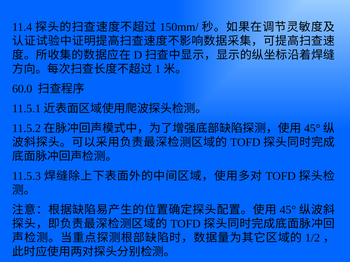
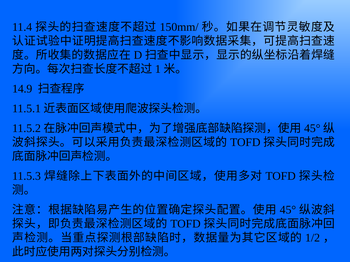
60.0: 60.0 -> 14.9
